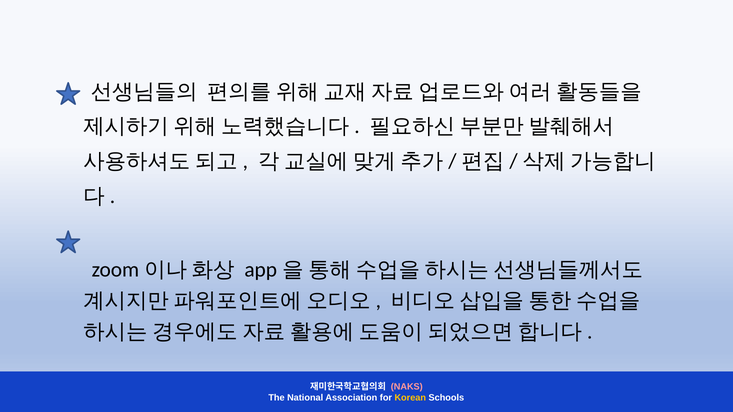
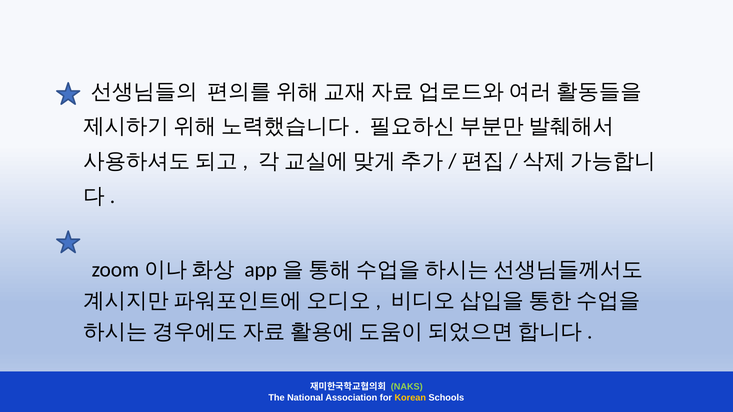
NAKS colour: pink -> light green
